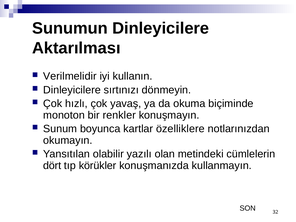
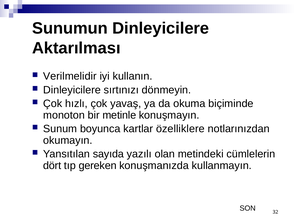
renkler: renkler -> metinle
olabilir: olabilir -> sayıda
körükler: körükler -> gereken
